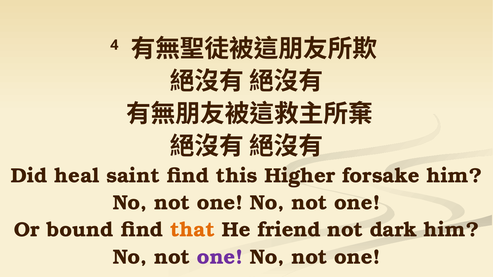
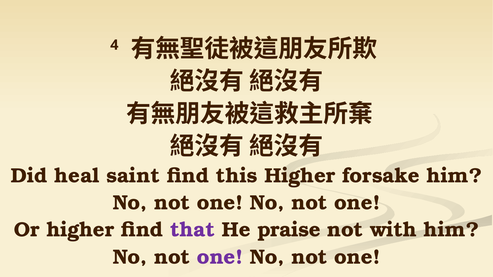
Or bound: bound -> higher
that colour: orange -> purple
friend: friend -> praise
dark: dark -> with
